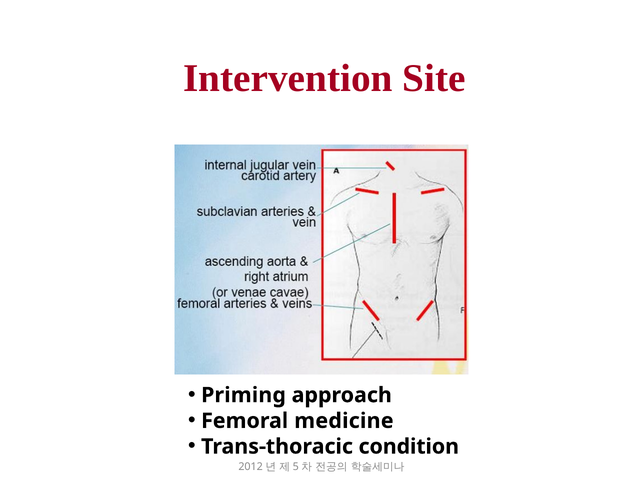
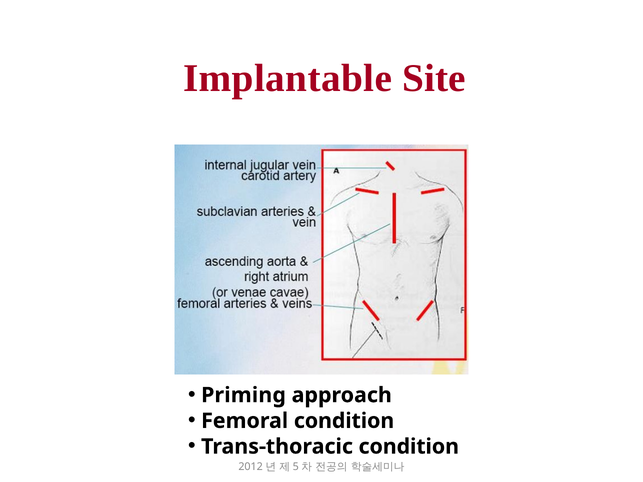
Intervention: Intervention -> Implantable
Femoral medicine: medicine -> condition
